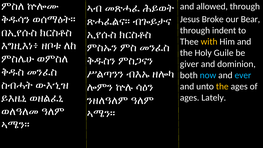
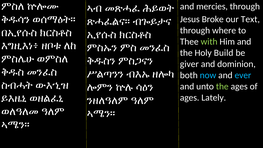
allowed: allowed -> mercies
Bear: Bear -> Text
indent: indent -> where
with colour: yellow -> light green
Guile: Guile -> Build
the at (222, 86) colour: yellow -> light green
